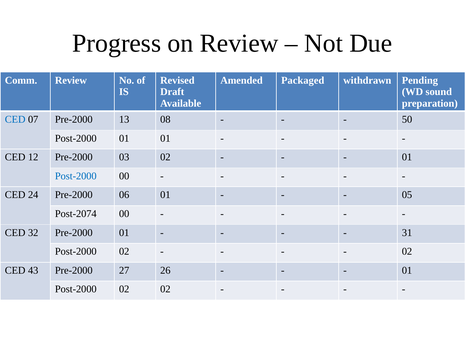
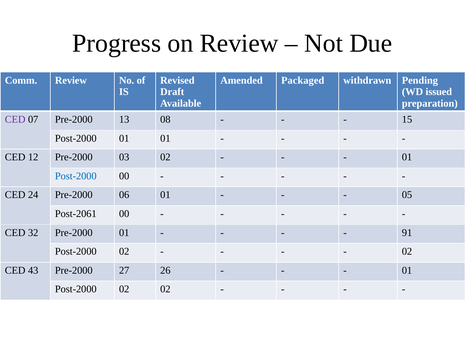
sound: sound -> issued
CED at (15, 119) colour: blue -> purple
50: 50 -> 15
Post-2074: Post-2074 -> Post-2061
31: 31 -> 91
